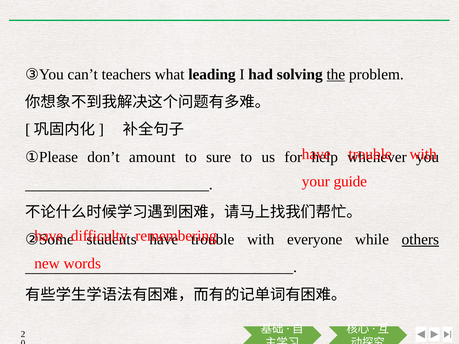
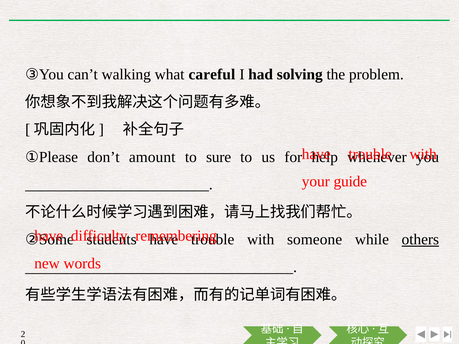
teachers: teachers -> walking
leading: leading -> careful
the underline: present -> none
everyone: everyone -> someone
